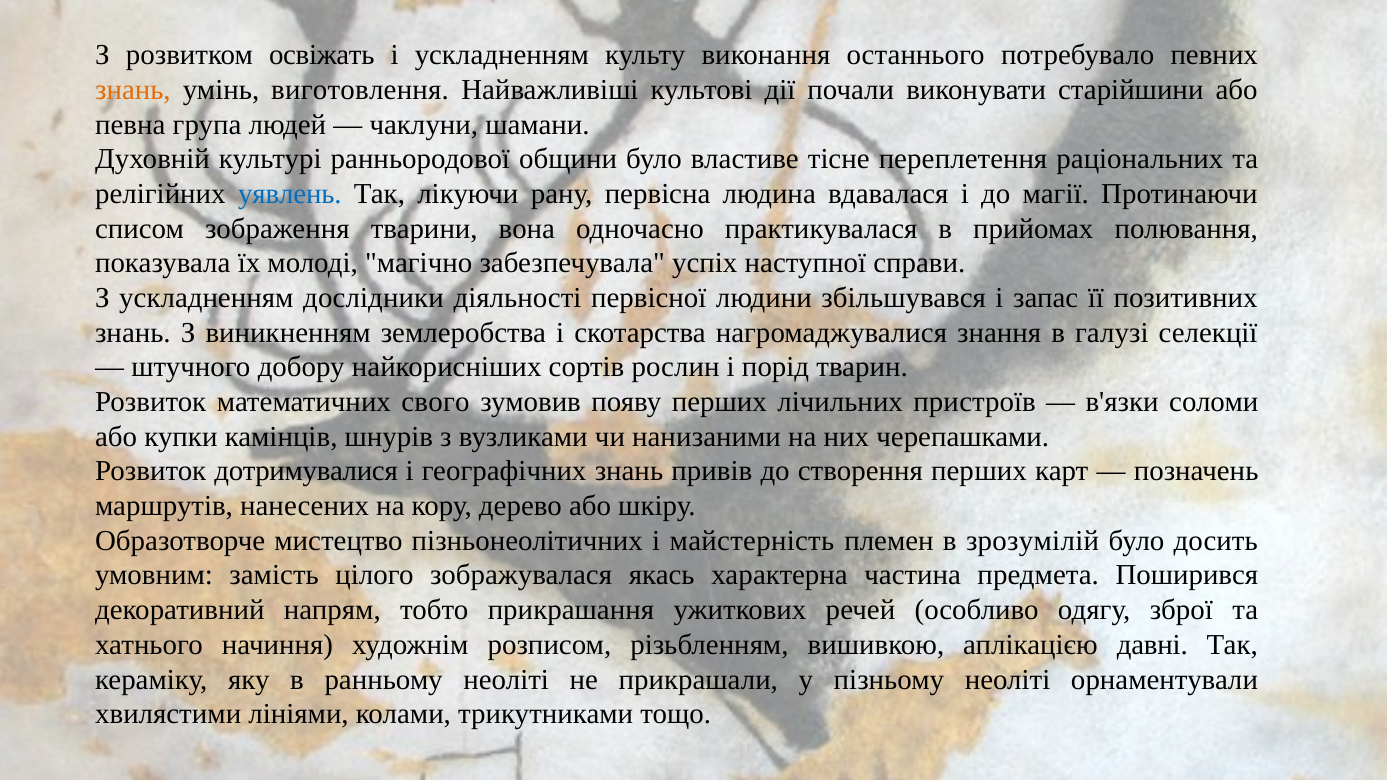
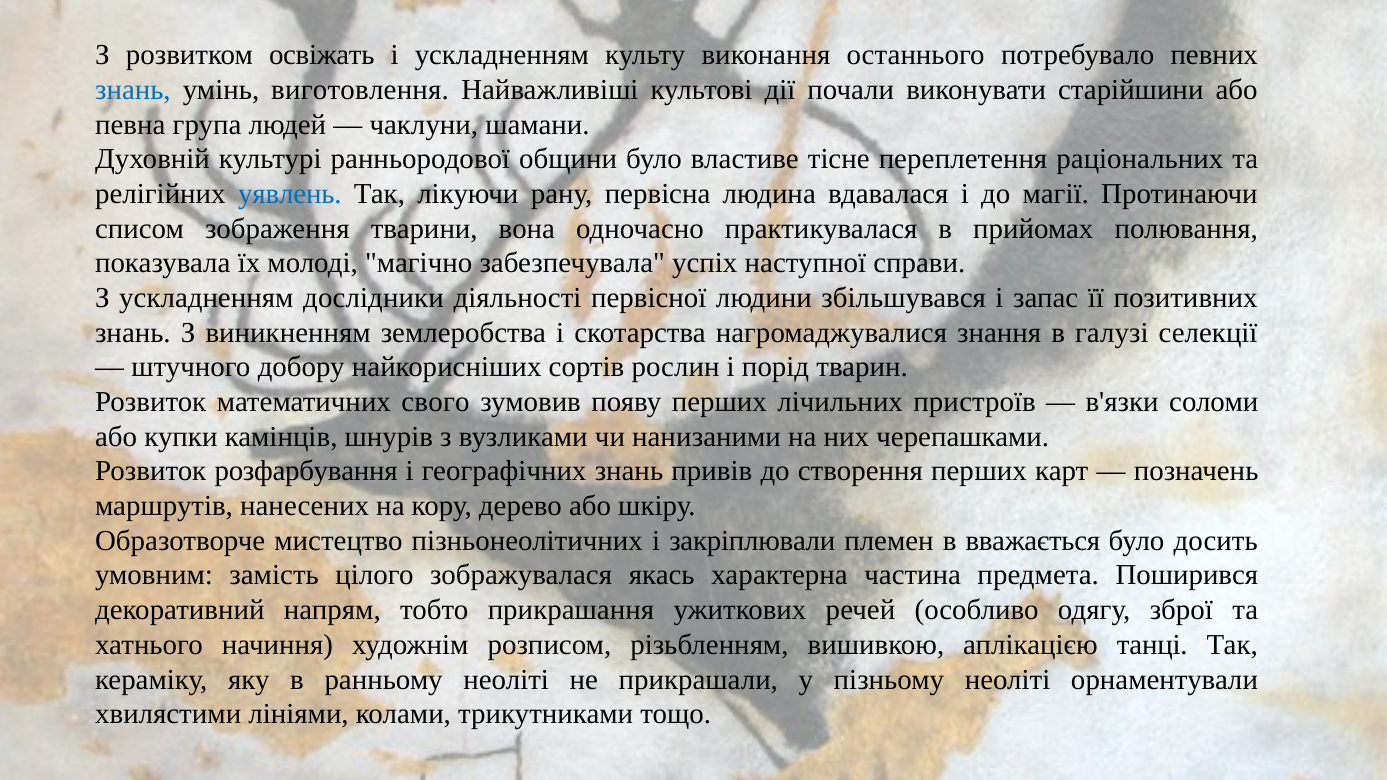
знань at (133, 90) colour: orange -> blue
дотримувалися: дотримувалися -> розфарбування
майстерність: майстерність -> закріплювали
зрозумілій: зрозумілій -> вважається
давні: давні -> танці
